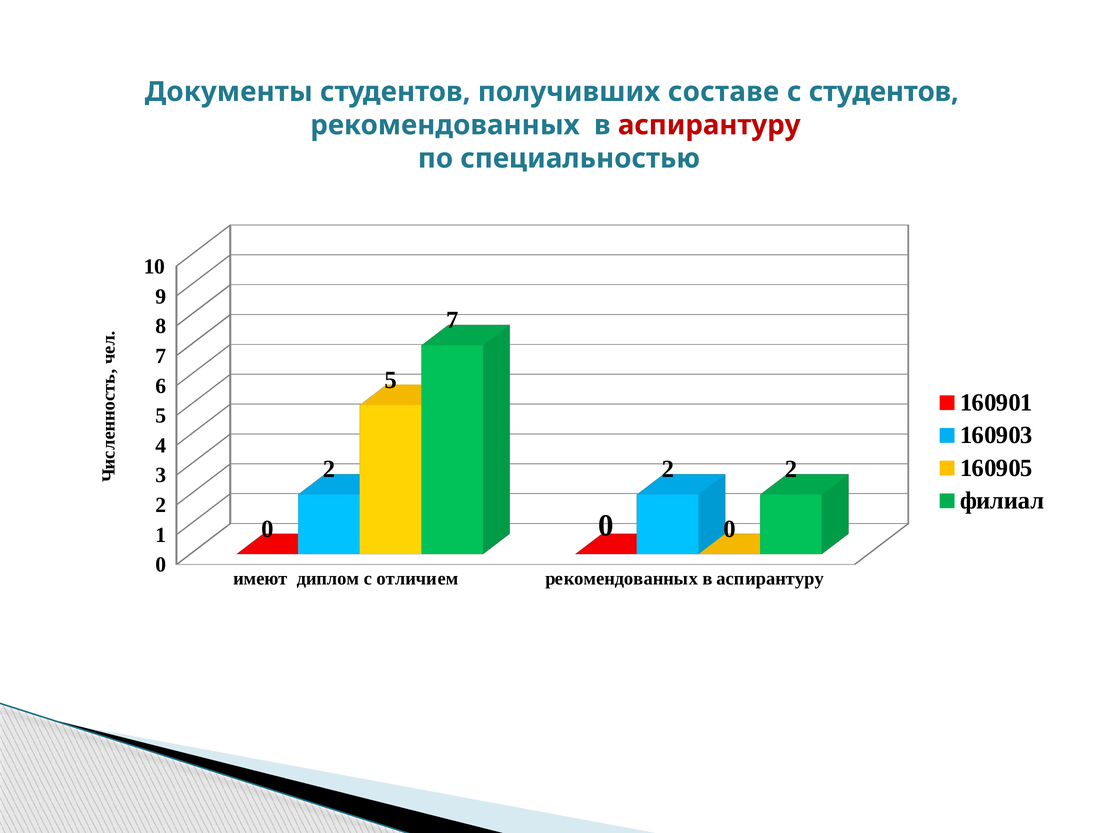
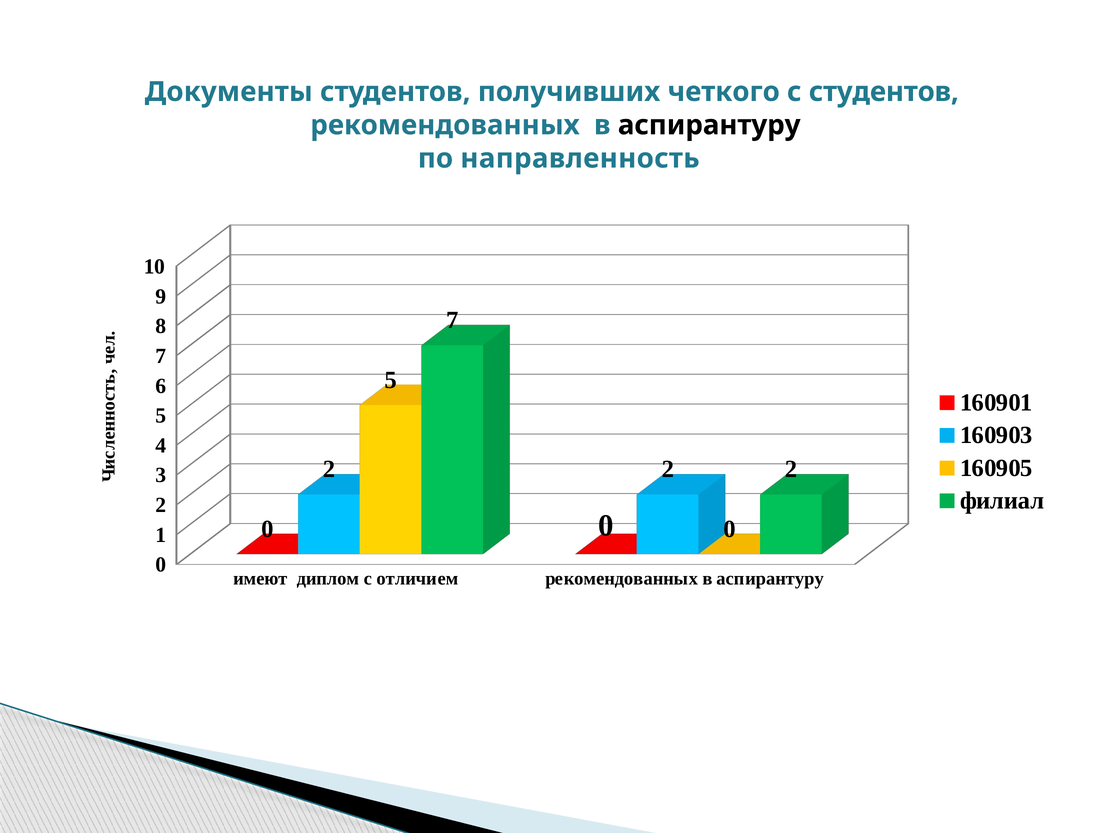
составе: составе -> четкого
аспирантуру at (709, 125) colour: red -> black
специальностью: специальностью -> направленность
